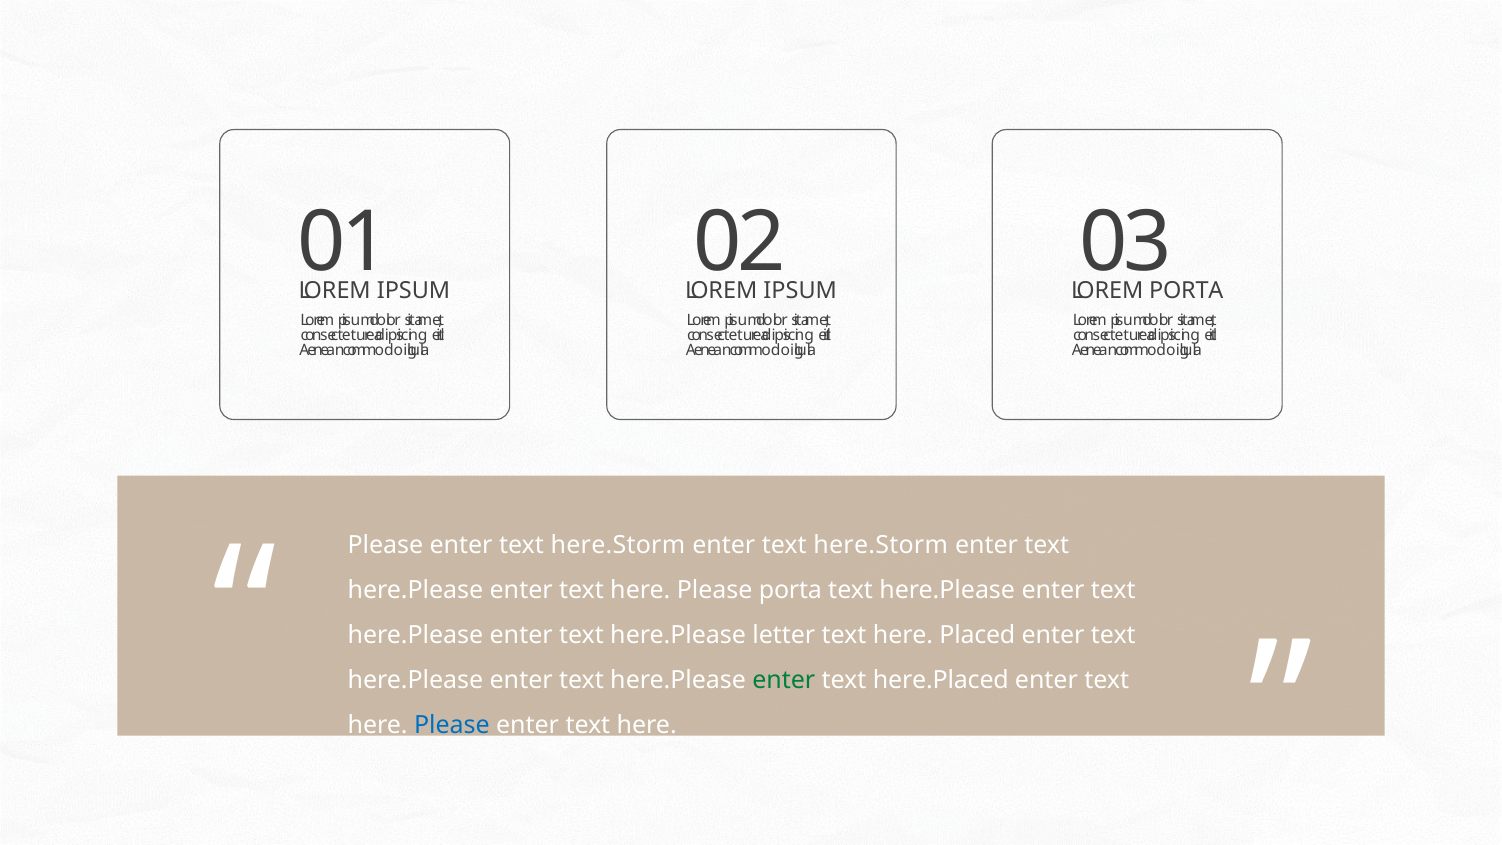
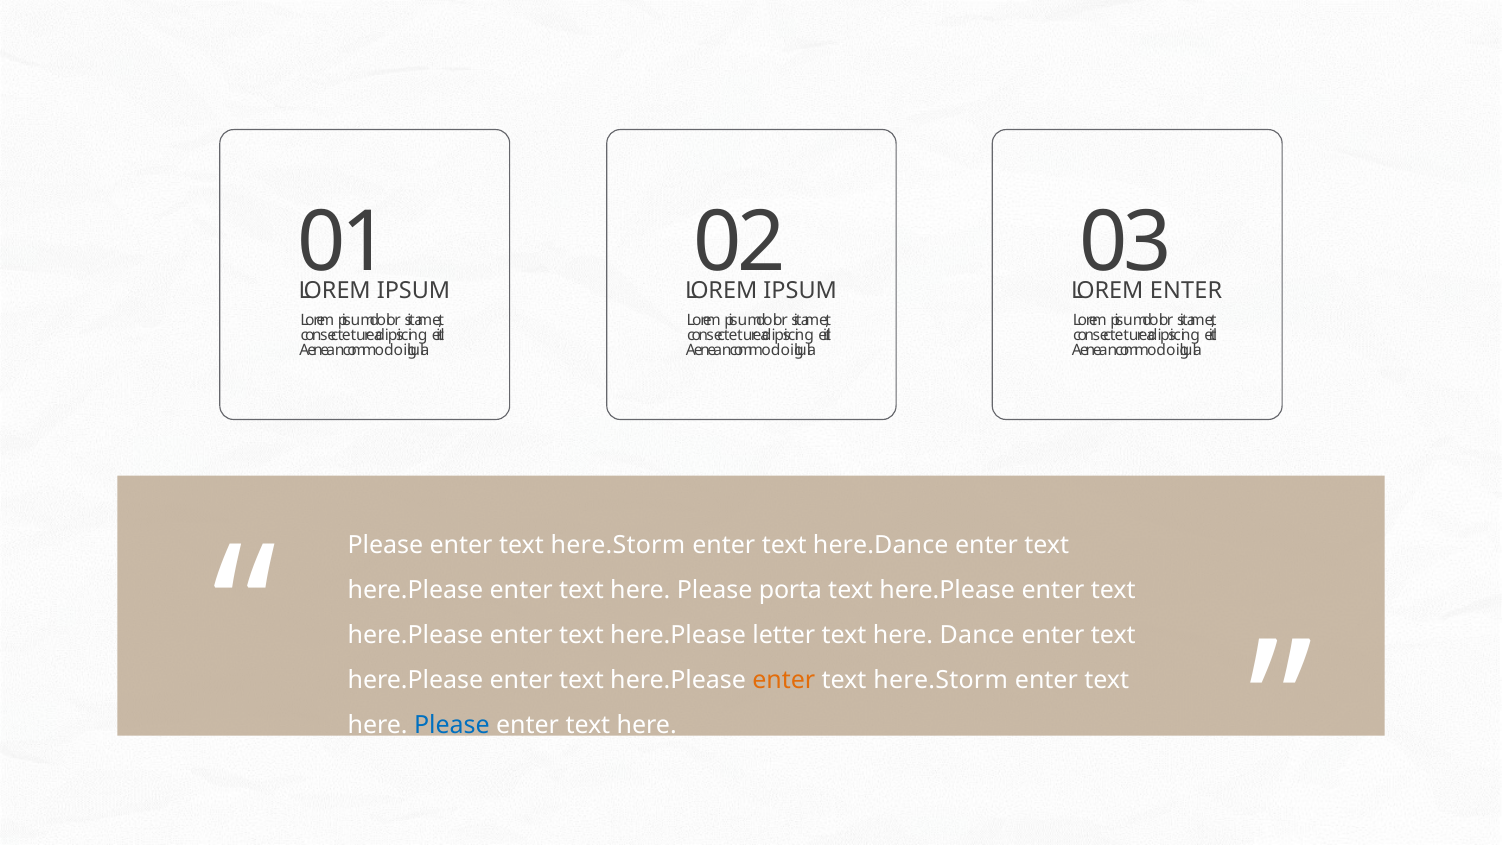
PORTA at (1186, 291): PORTA -> ENTER
here.Storm at (881, 545): here.Storm -> here.Dance
Placed: Placed -> Dance
enter at (784, 680) colour: green -> orange
here.Placed at (941, 680): here.Placed -> here.Storm
